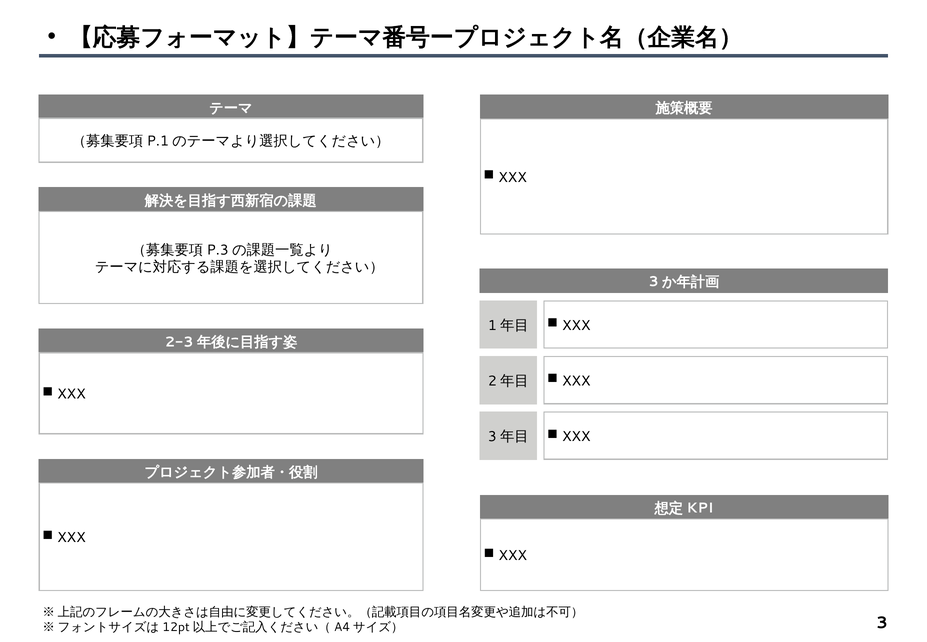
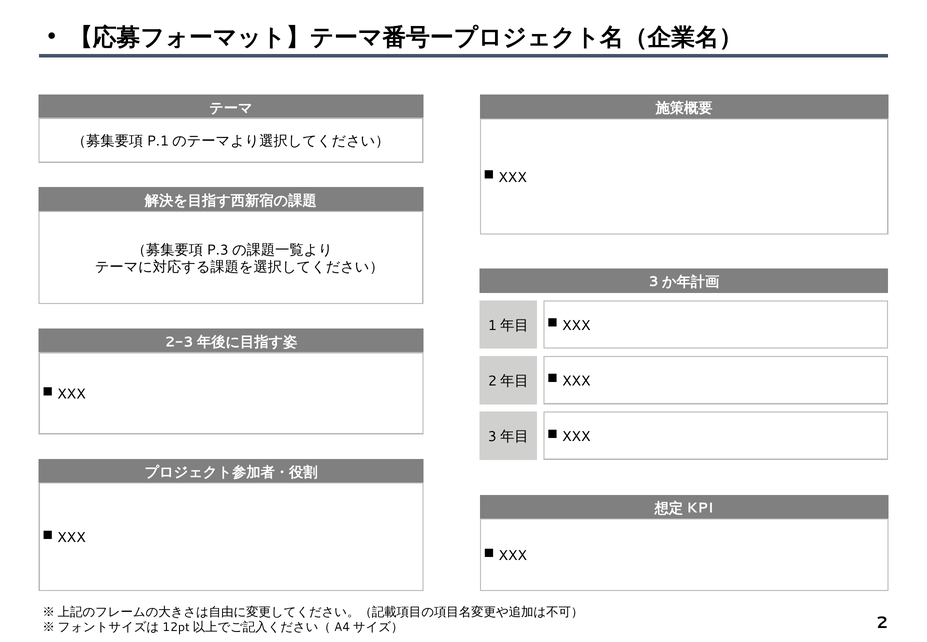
3: 3 -> 2
